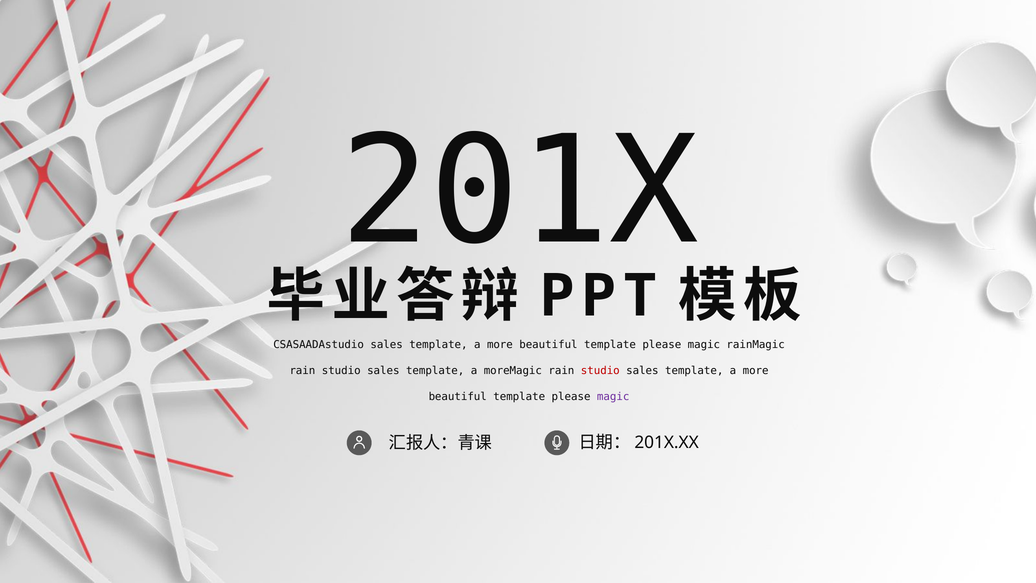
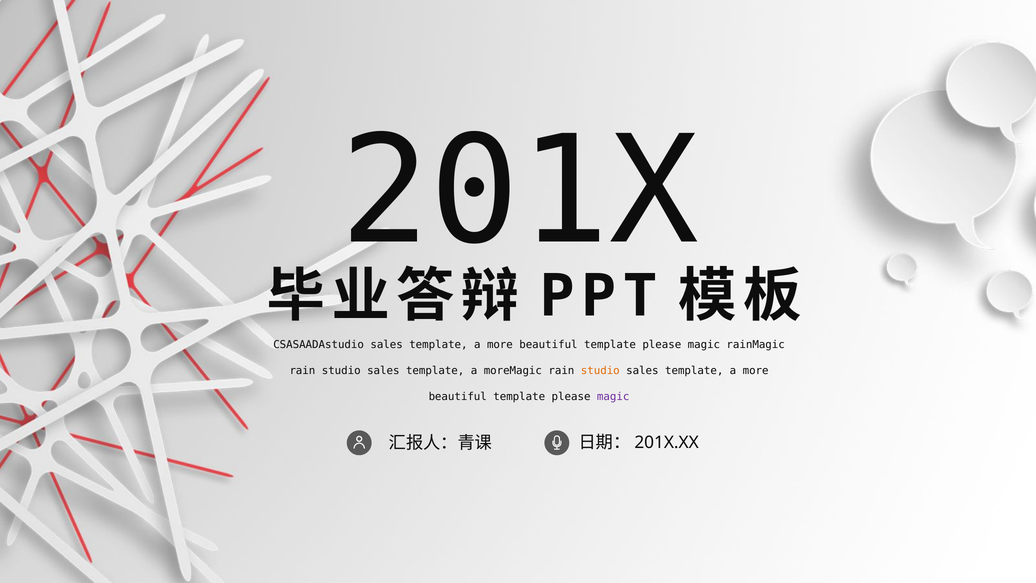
studio at (600, 370) colour: red -> orange
